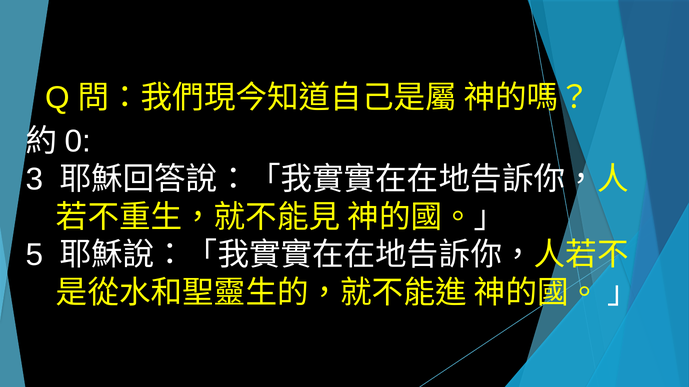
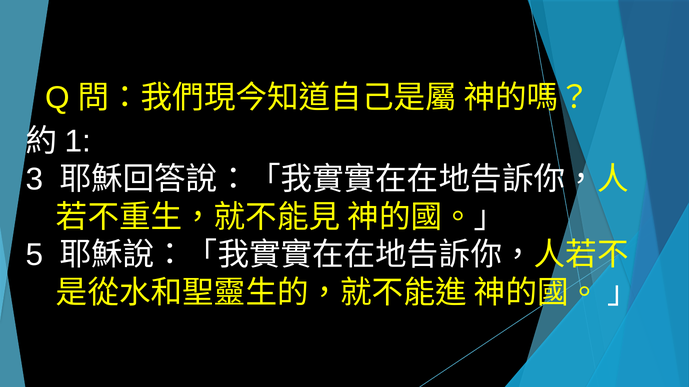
0: 0 -> 1
